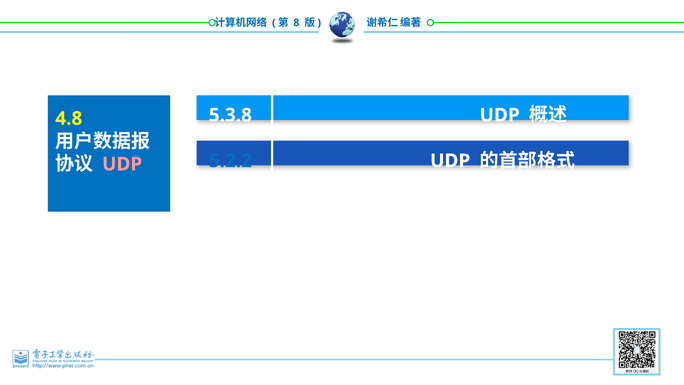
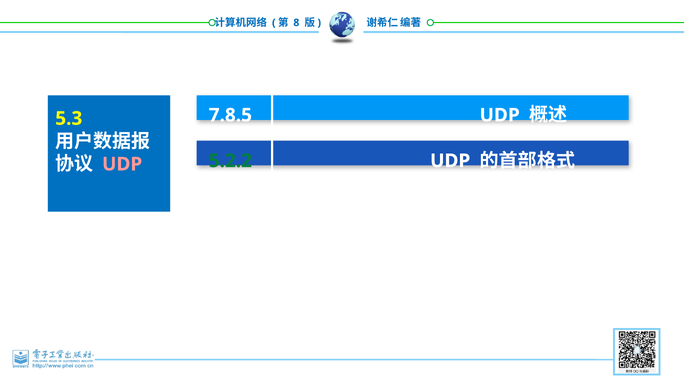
5.3.8: 5.3.8 -> 7.8.5
4.8: 4.8 -> 5.3
5.2.2 colour: blue -> green
